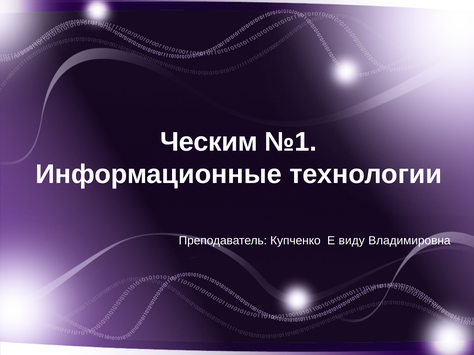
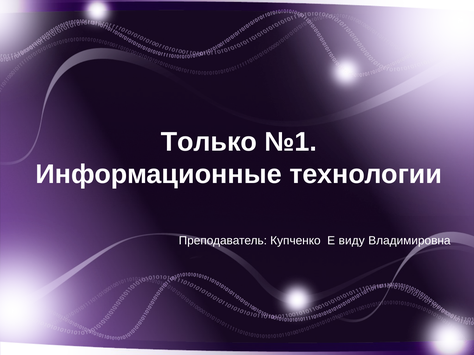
Ческим: Ческим -> Только
